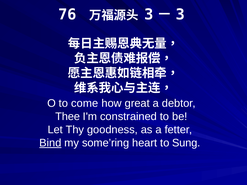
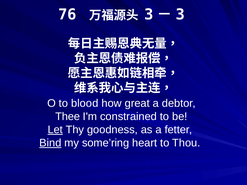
come: come -> blood
Let underline: none -> present
Sung: Sung -> Thou
